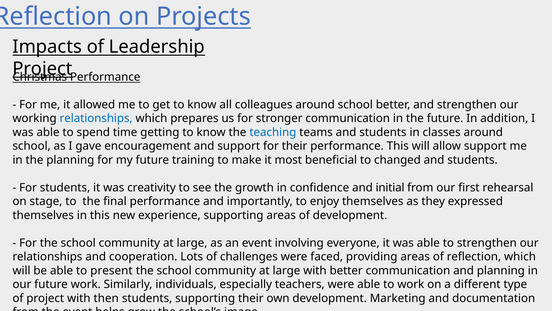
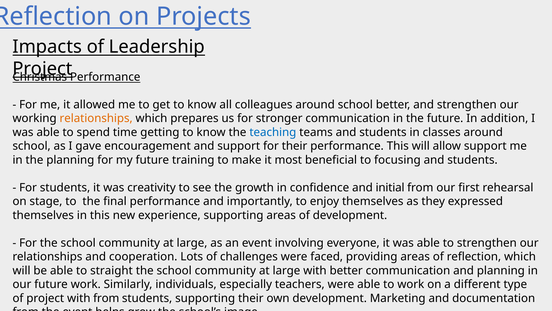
relationships at (96, 118) colour: blue -> orange
changed: changed -> focusing
present: present -> straight
with then: then -> from
